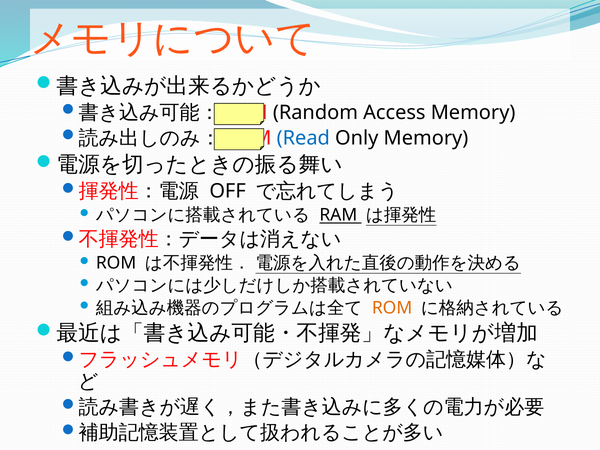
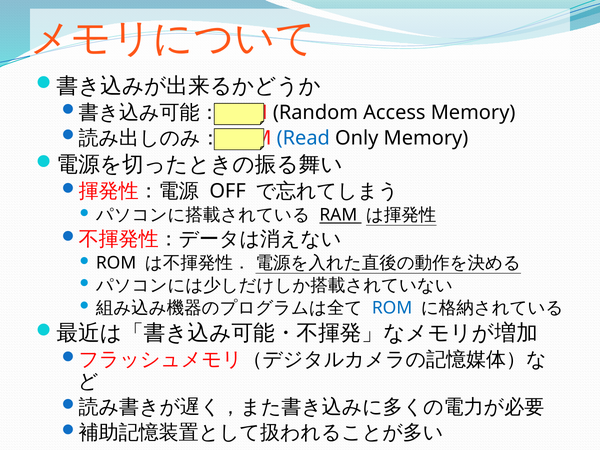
ROM at (392, 308) colour: orange -> blue
